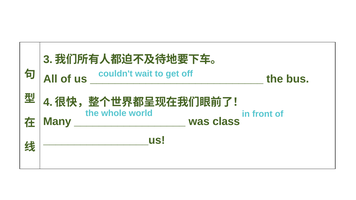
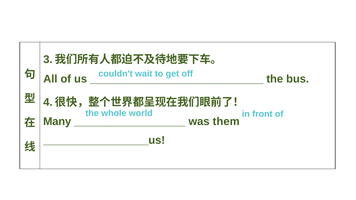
class: class -> them
